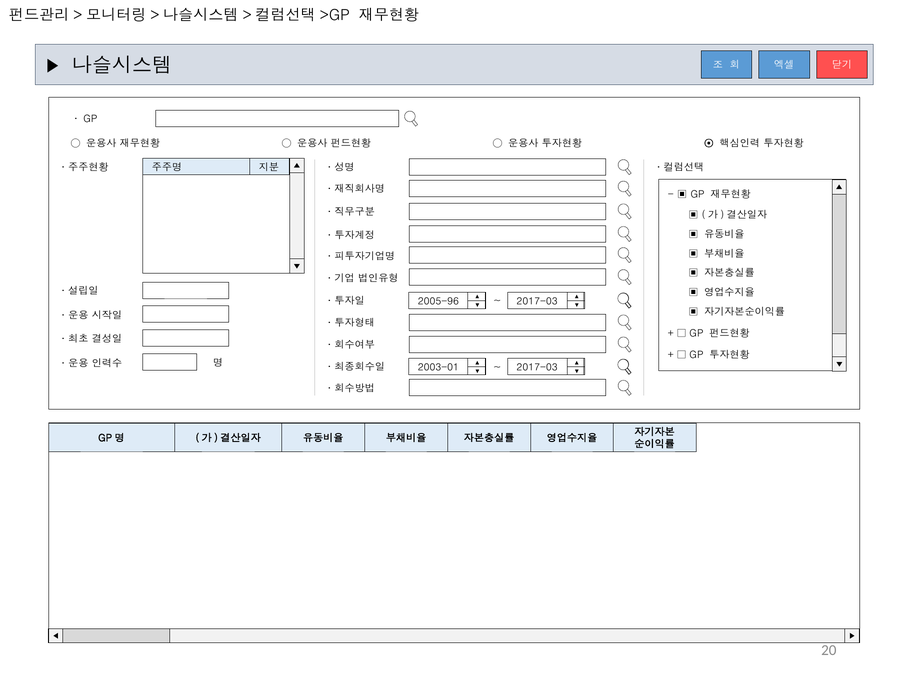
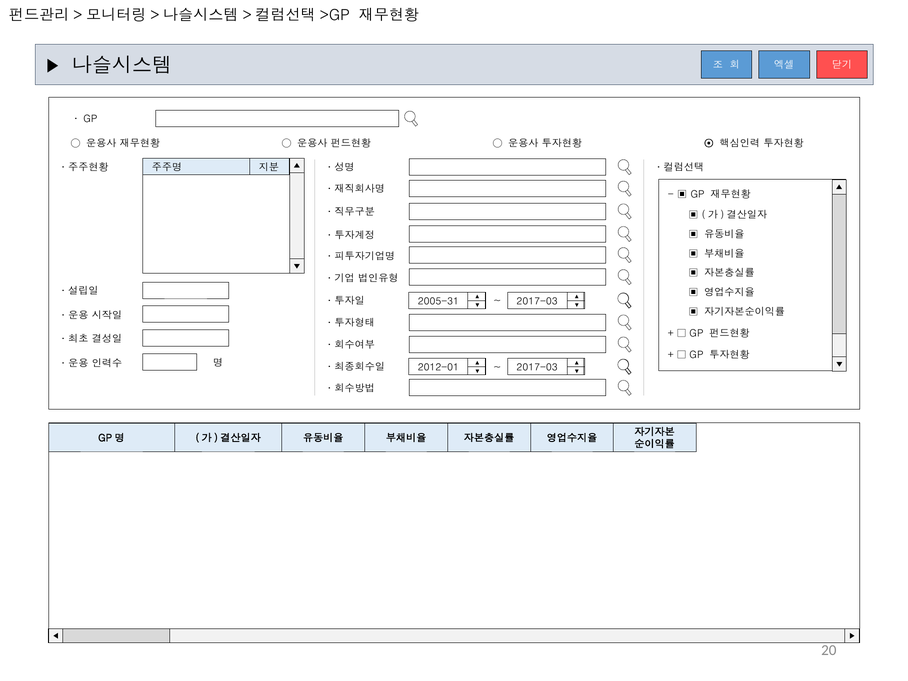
2005-96: 2005-96 -> 2005-31
2003-01: 2003-01 -> 2012-01
